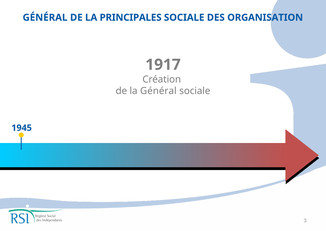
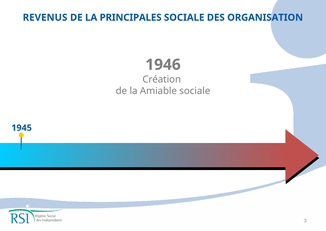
GÉNÉRAL at (45, 18): GÉNÉRAL -> REVENUS
1917: 1917 -> 1946
la Général: Général -> Amiable
